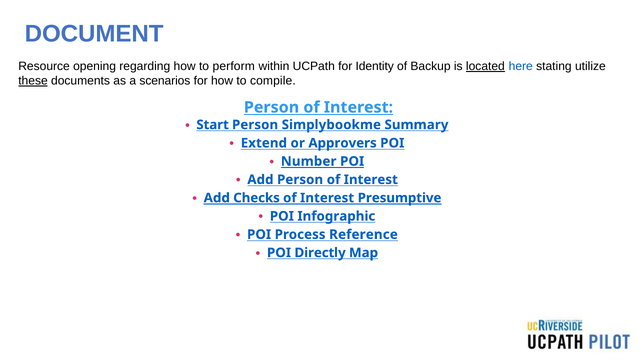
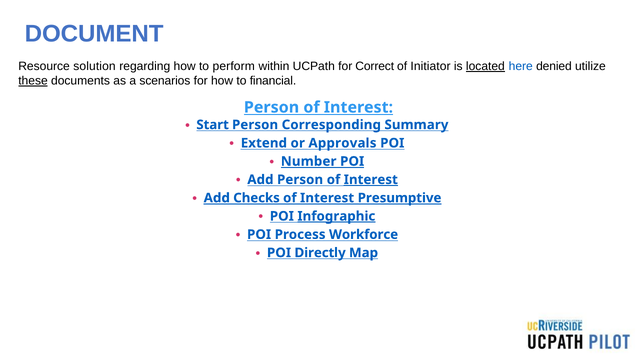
opening: opening -> solution
Identity: Identity -> Correct
Backup: Backup -> Initiator
stating: stating -> denied
compile: compile -> financial
Simplybookme: Simplybookme -> Corresponding
Approvers: Approvers -> Approvals
Interest at (371, 180) underline: none -> present
Infographic underline: none -> present
Reference: Reference -> Workforce
